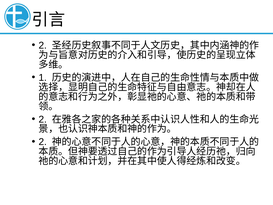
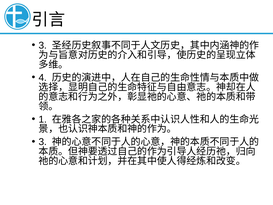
2 at (43, 45): 2 -> 3
1: 1 -> 4
2 at (43, 119): 2 -> 1
2 at (43, 142): 2 -> 3
